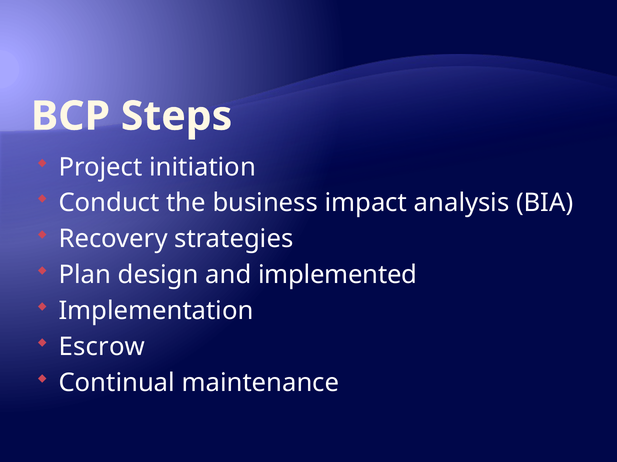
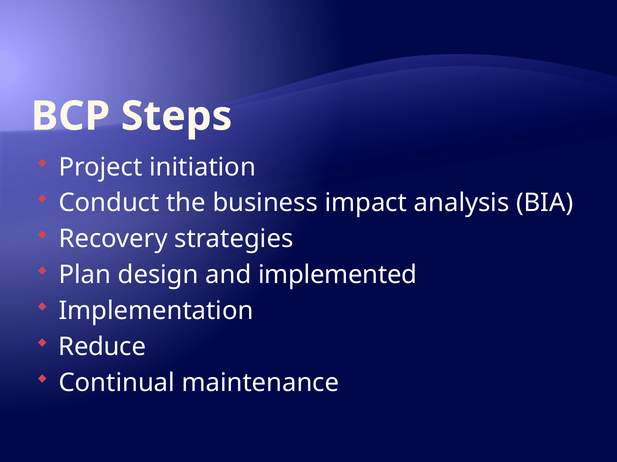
Escrow: Escrow -> Reduce
